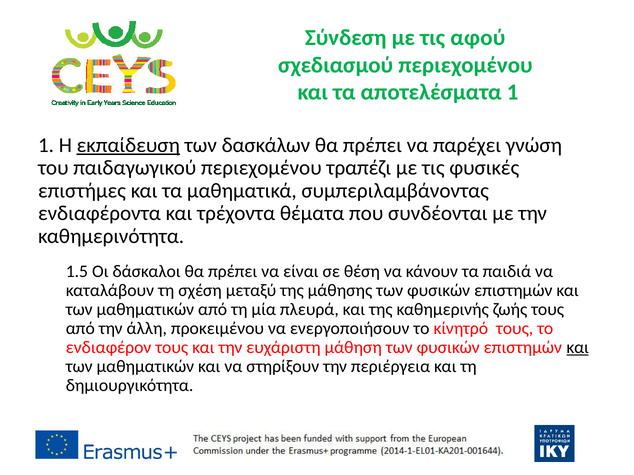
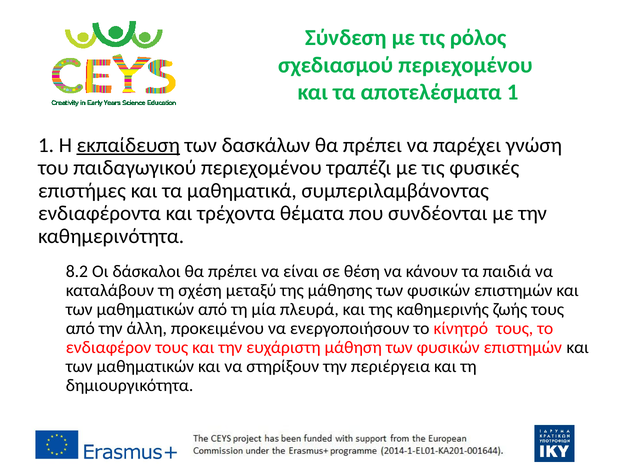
αφού: αφού -> ρόλος
1.5: 1.5 -> 8.2
και at (578, 348) underline: present -> none
